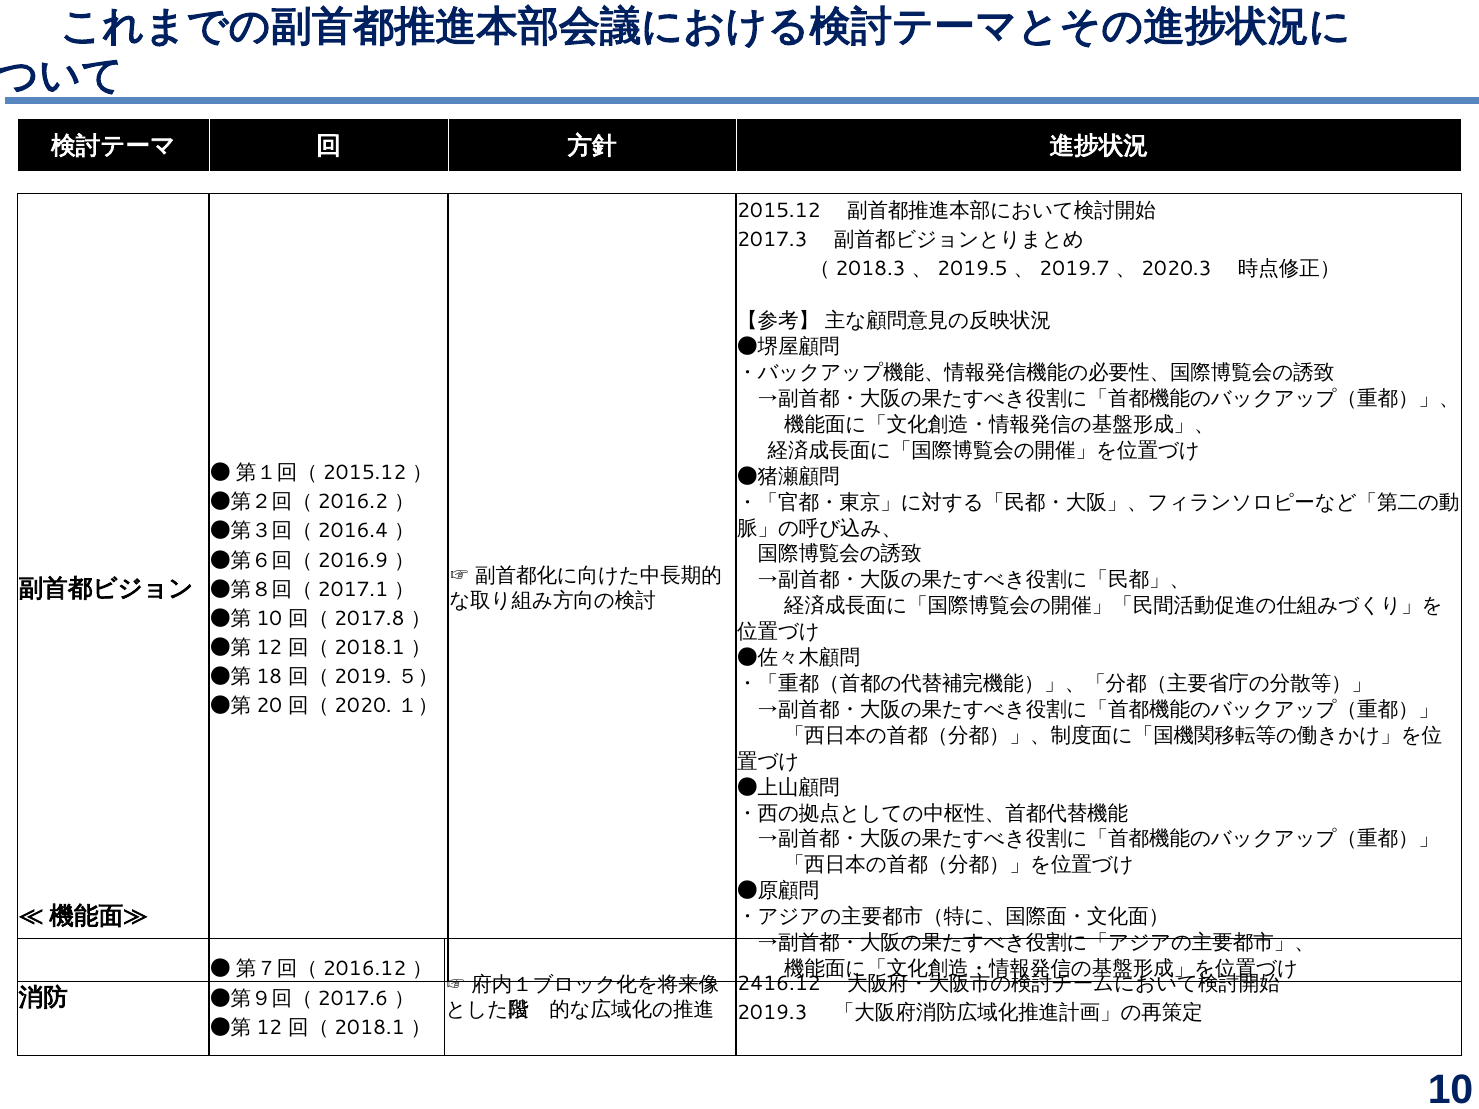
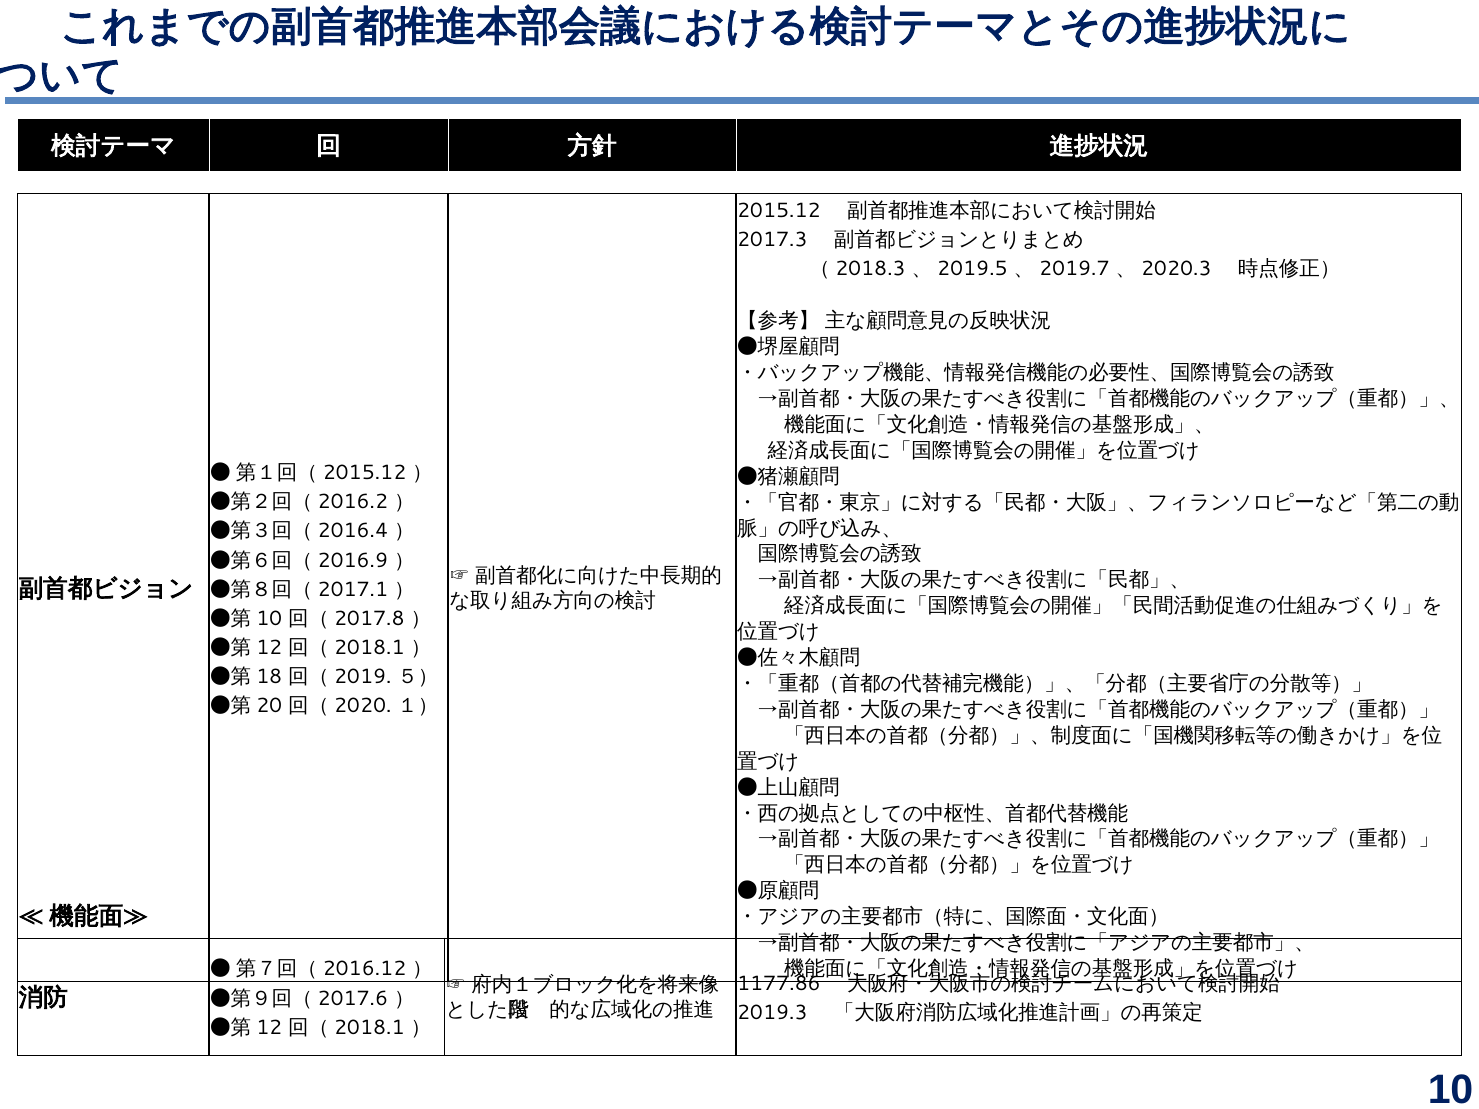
2416.12: 2416.12 -> 1177.86
